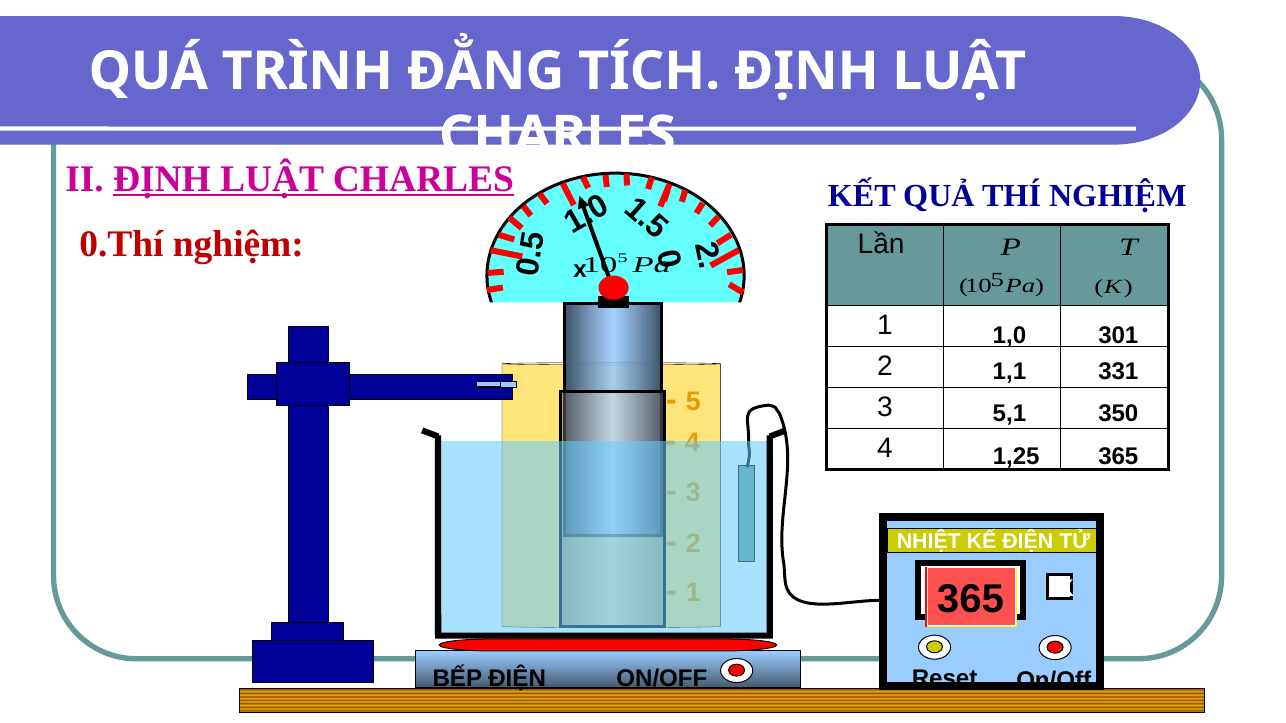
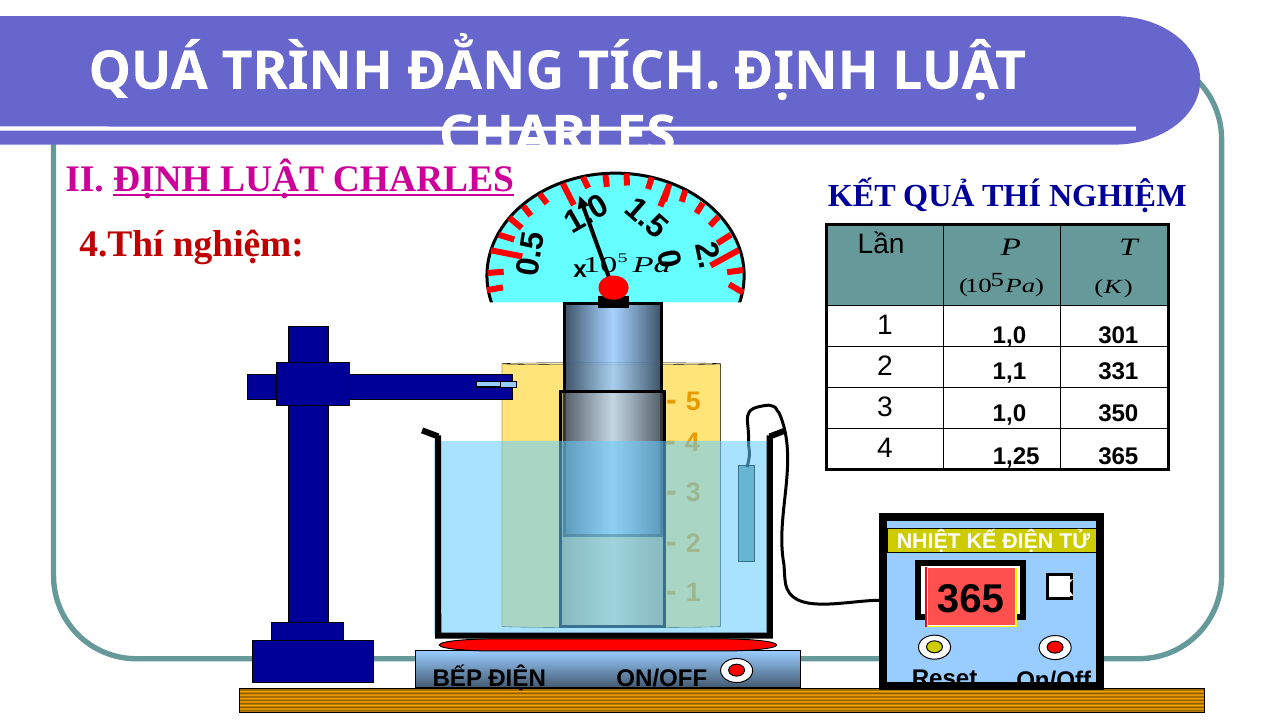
0.Thí: 0.Thí -> 4.Thí
5,1 at (1009, 414): 5,1 -> 1,0
